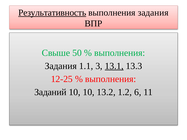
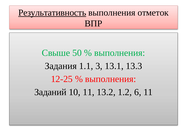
задания at (153, 13): задания -> отметок
13.1 underline: present -> none
10 10: 10 -> 11
